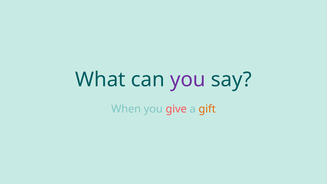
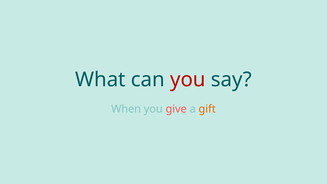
you at (188, 80) colour: purple -> red
